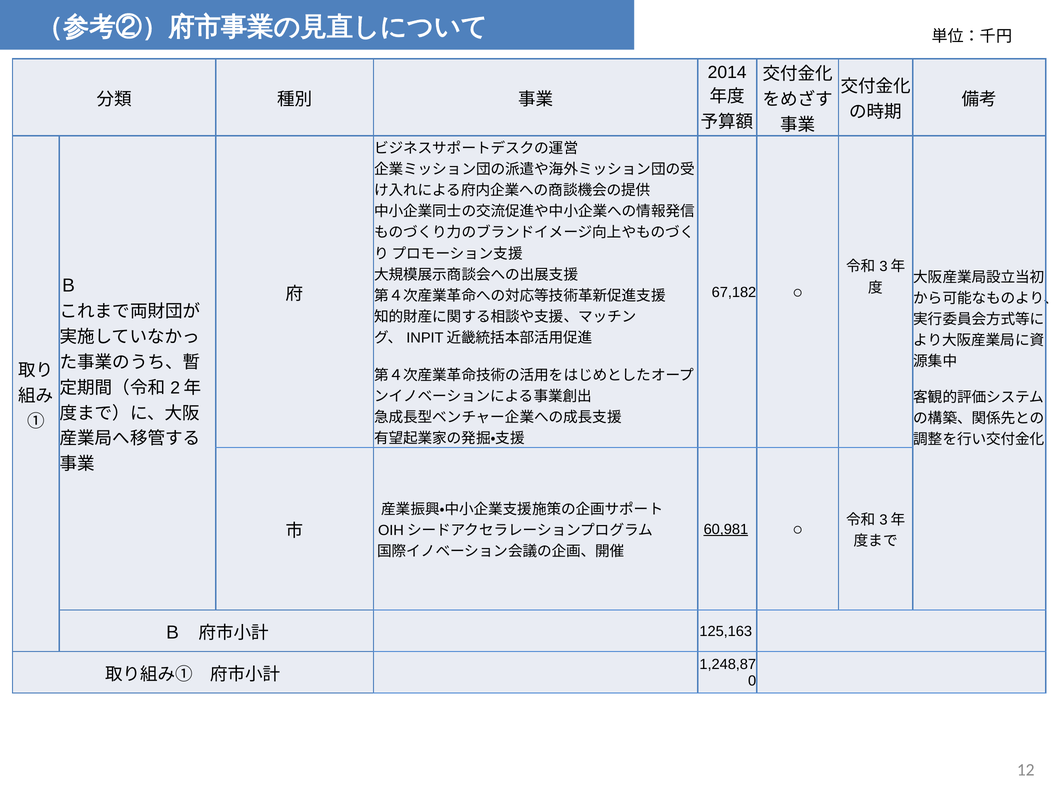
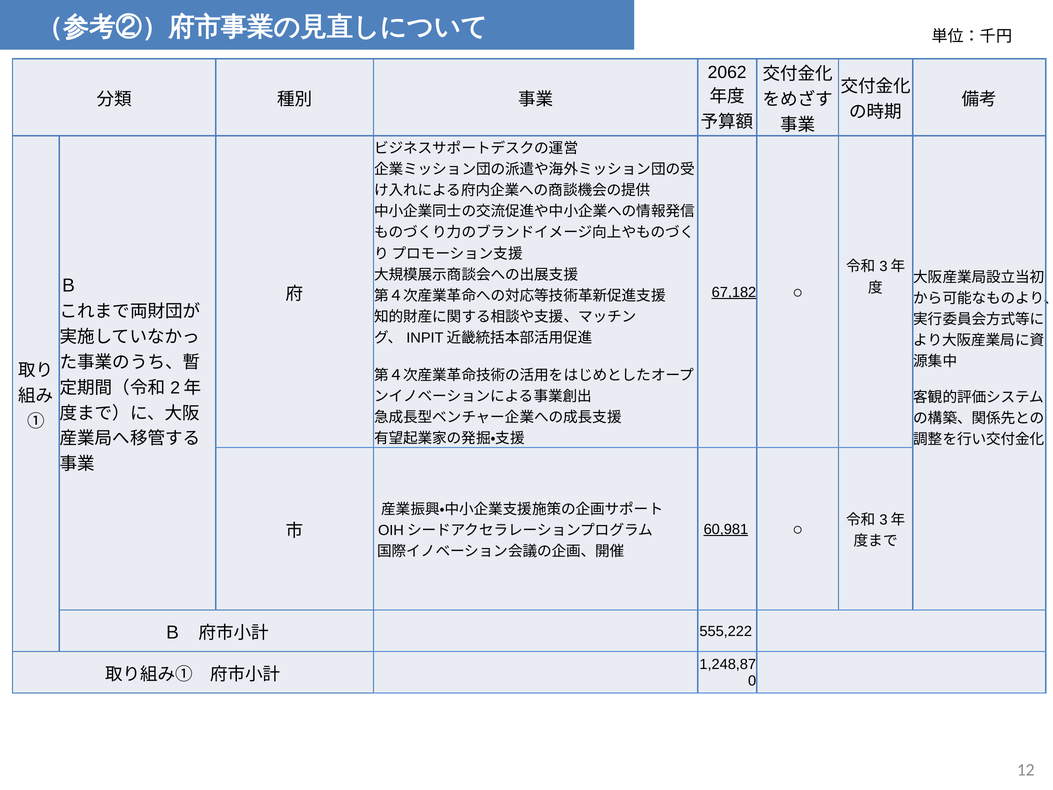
2014: 2014 -> 2062
67,182 underline: none -> present
125,163: 125,163 -> 555,222
